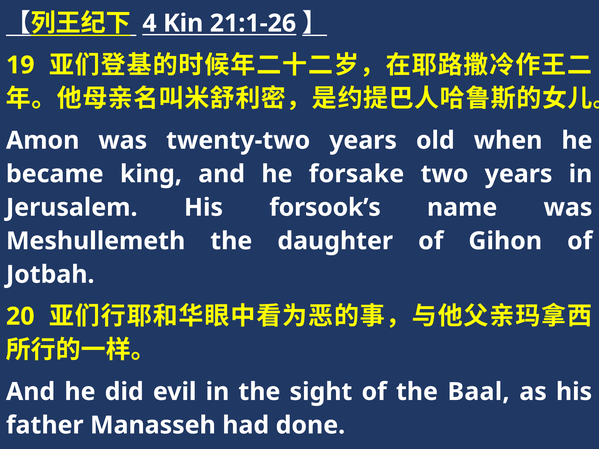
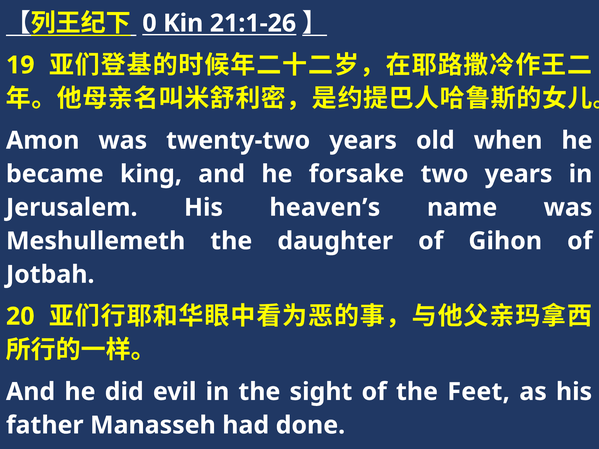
4: 4 -> 0
forsook’s: forsook’s -> heaven’s
Baal: Baal -> Feet
